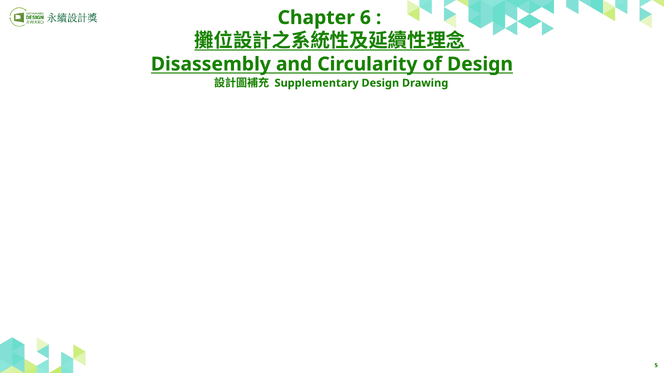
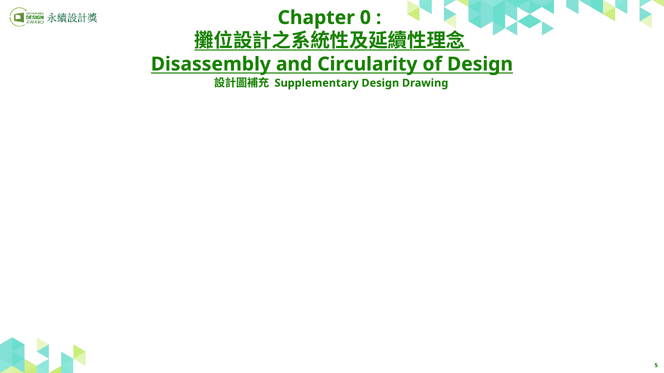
6: 6 -> 0
